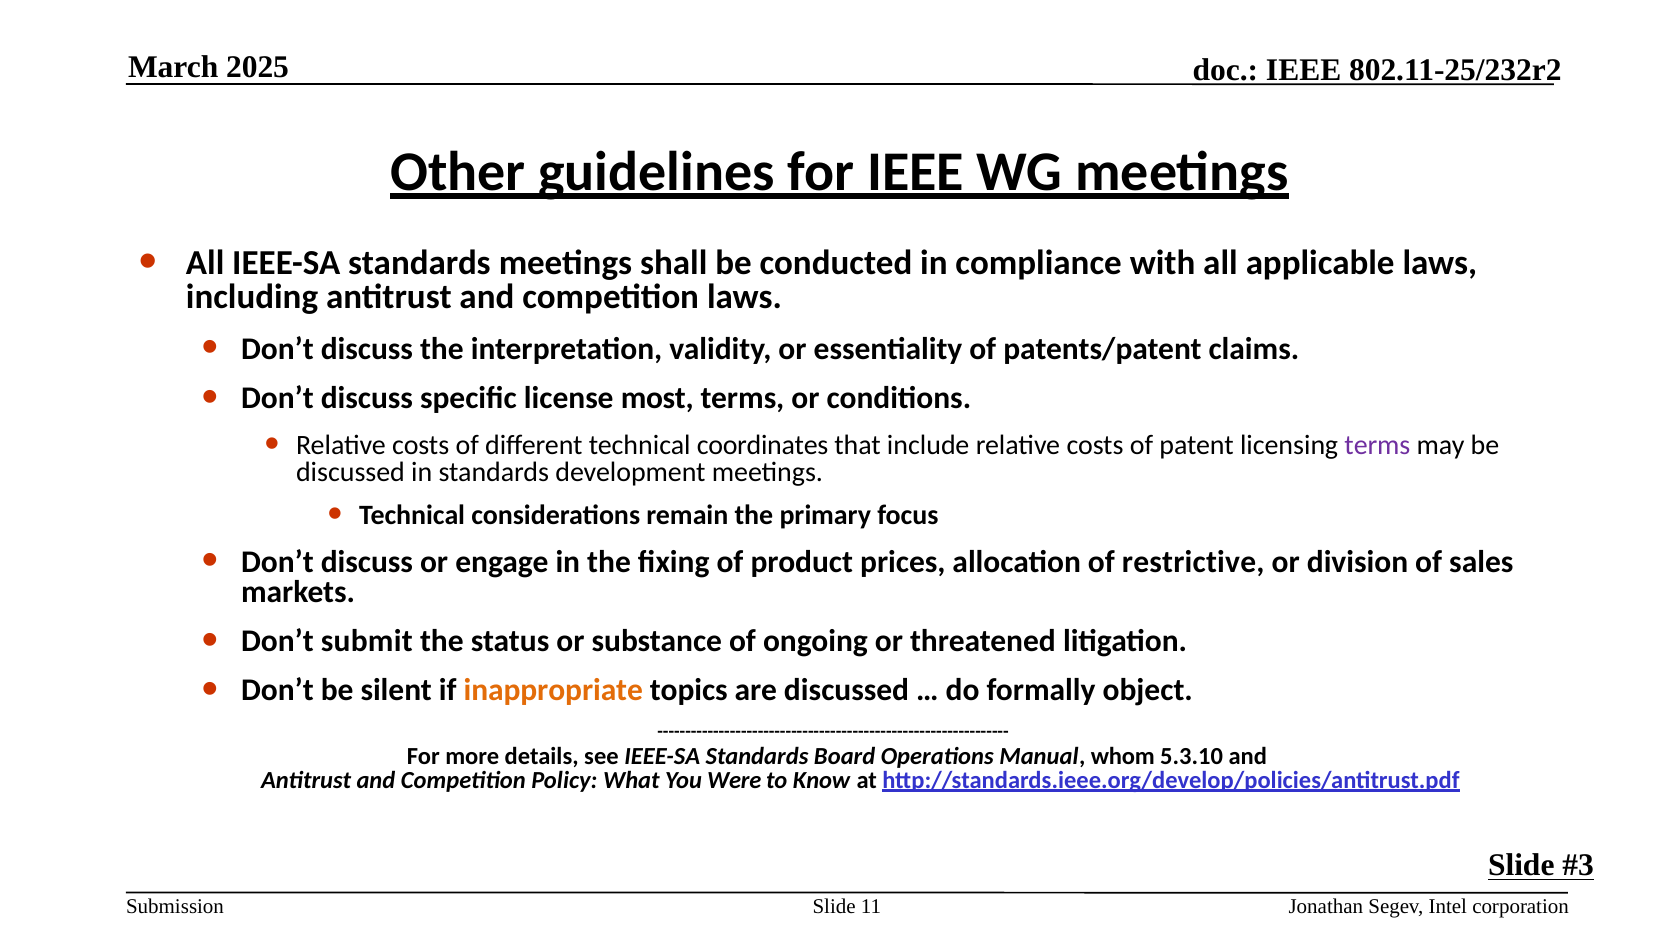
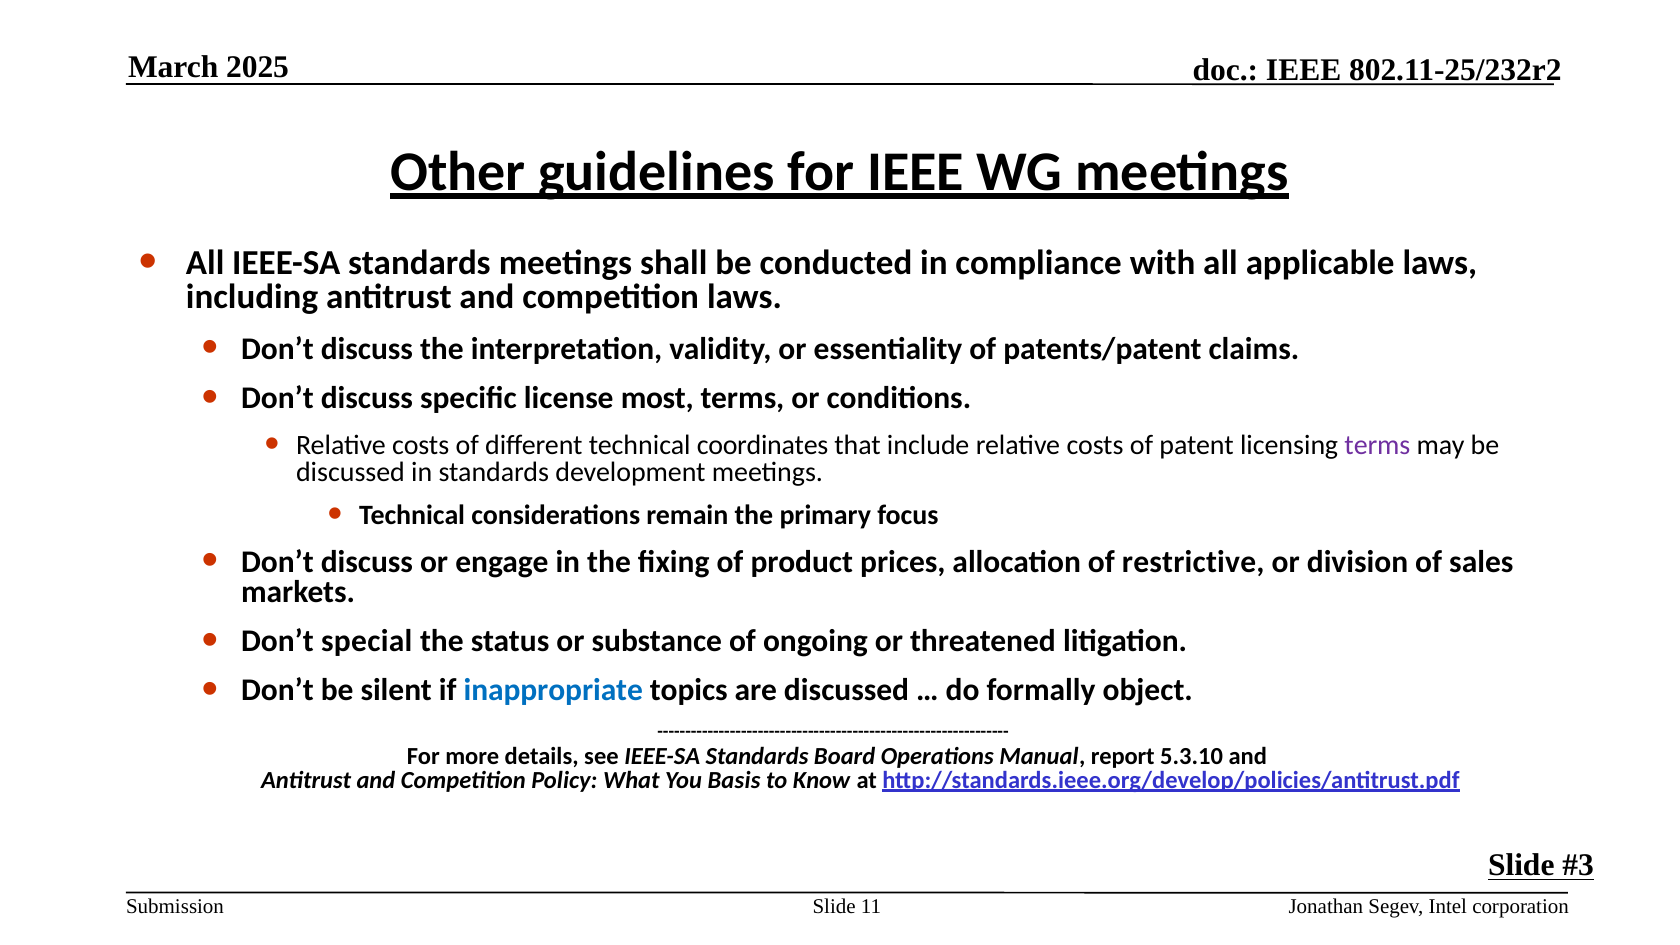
submit: submit -> special
inappropriate colour: orange -> blue
whom: whom -> report
Were: Were -> Basis
